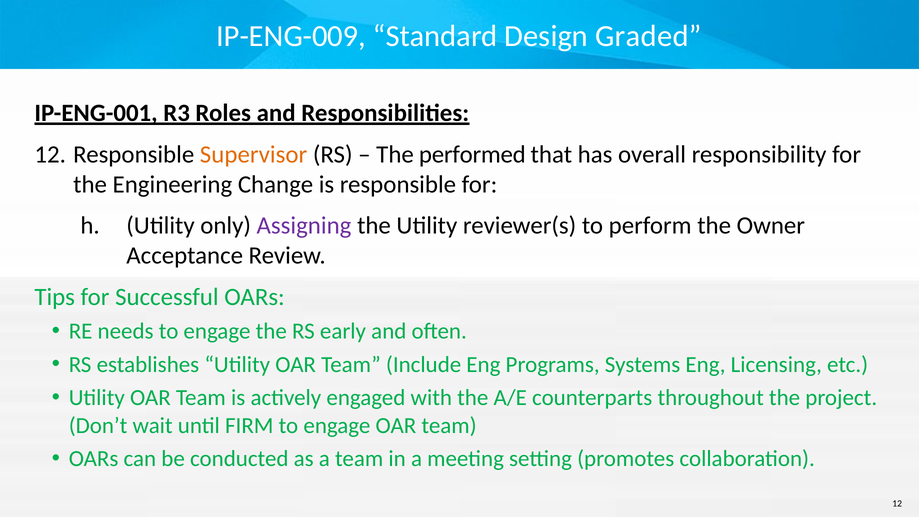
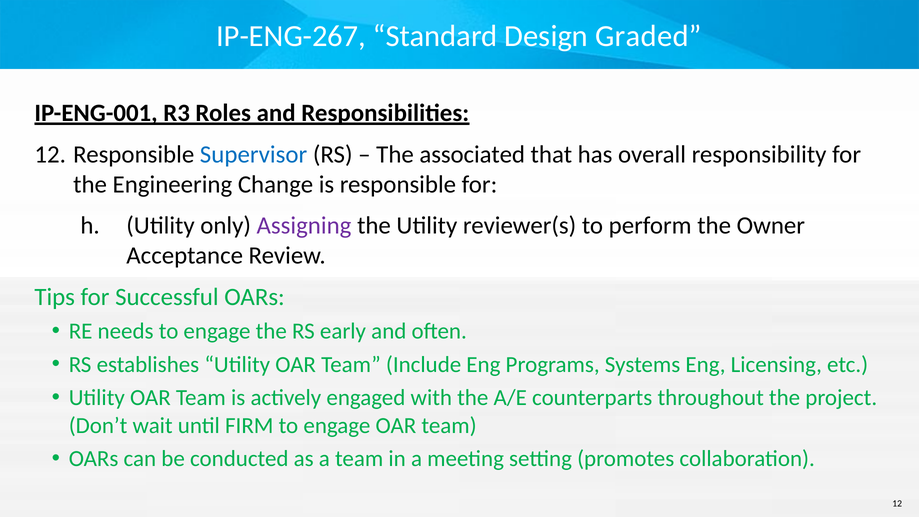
IP-ENG-009: IP-ENG-009 -> IP-ENG-267
Supervisor colour: orange -> blue
performed: performed -> associated
